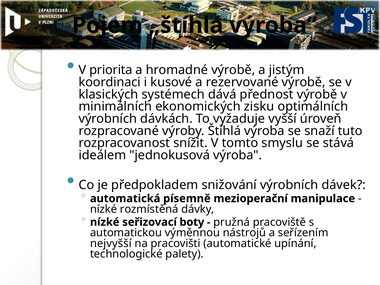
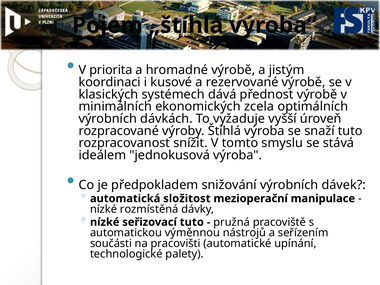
zisku: zisku -> zcela
písemně: písemně -> složitost
seřizovací boty: boty -> tuto
nejvyšší: nejvyšší -> součásti
